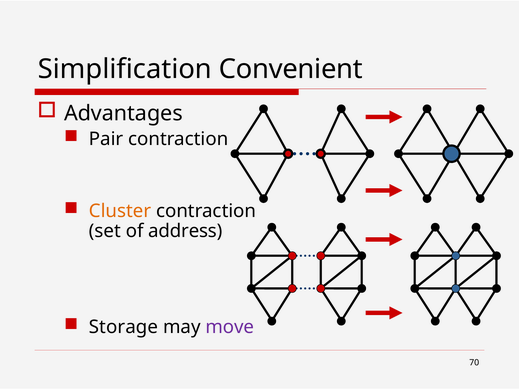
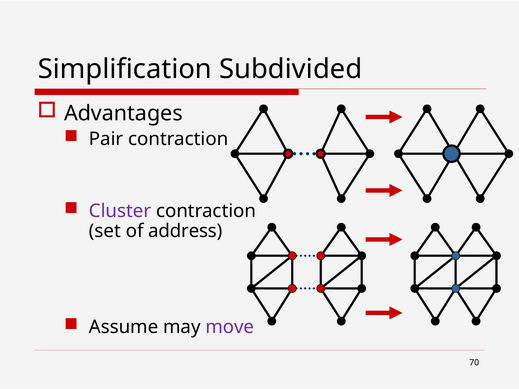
Convenient: Convenient -> Subdivided
Cluster colour: orange -> purple
Storage: Storage -> Assume
